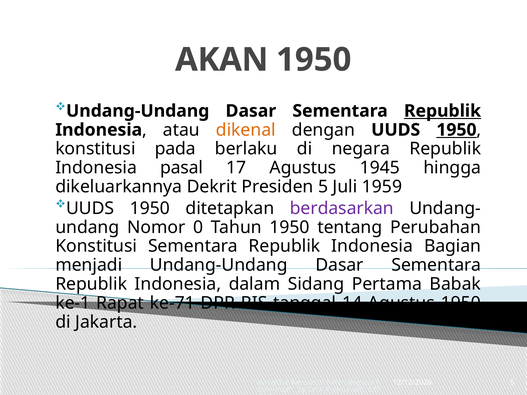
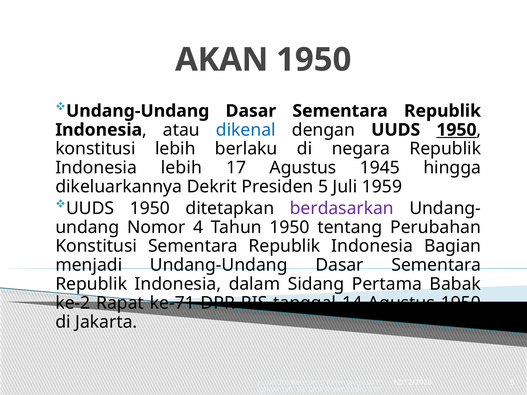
Republik at (443, 111) underline: present -> none
dikenal colour: orange -> blue
konstitusi pada: pada -> lebih
Indonesia pasal: pasal -> lebih
0: 0 -> 4
ke-1: ke-1 -> ke-2
